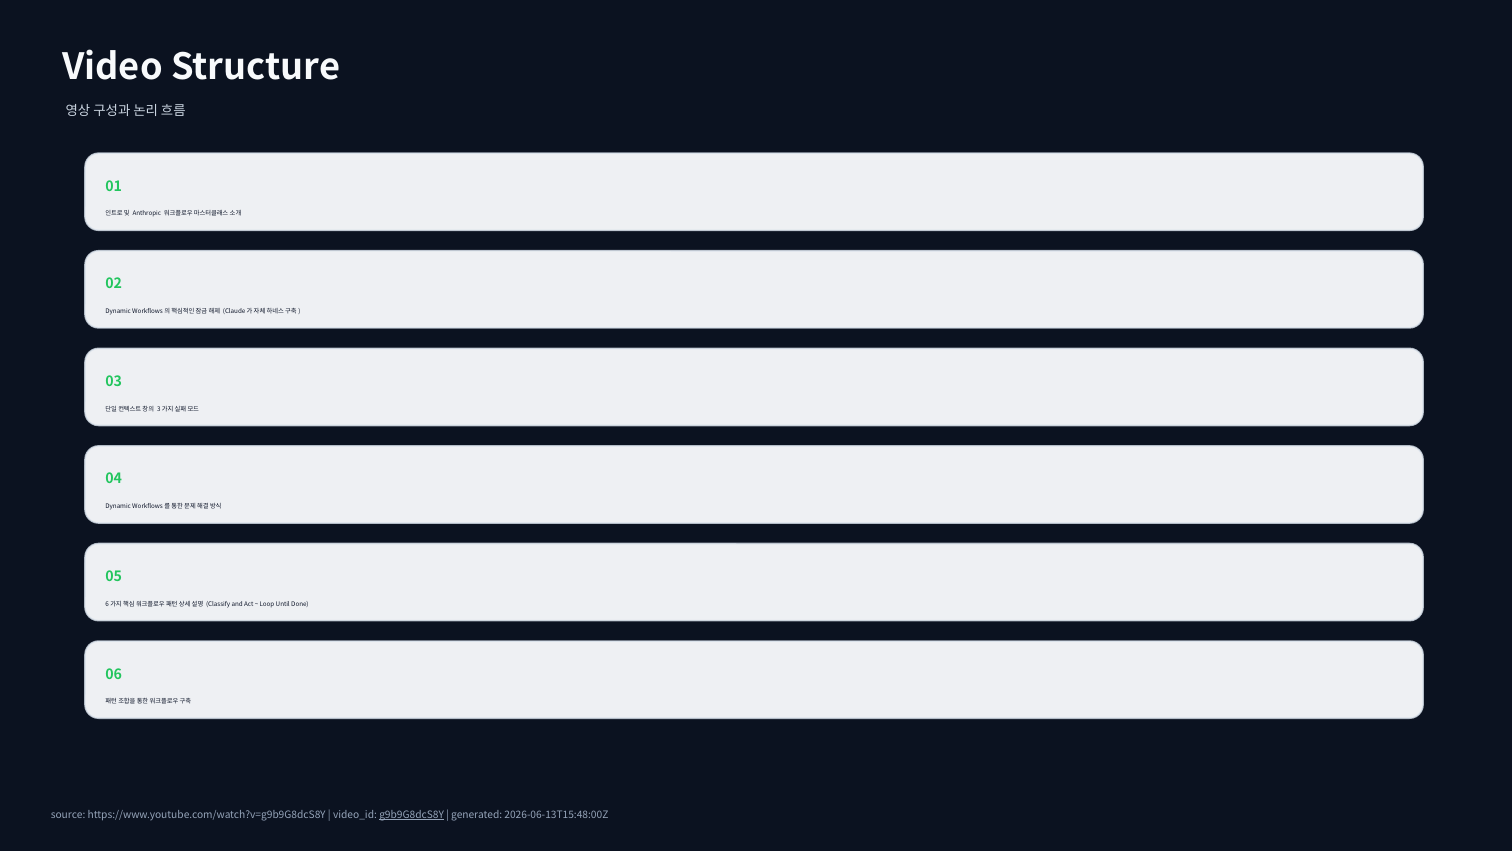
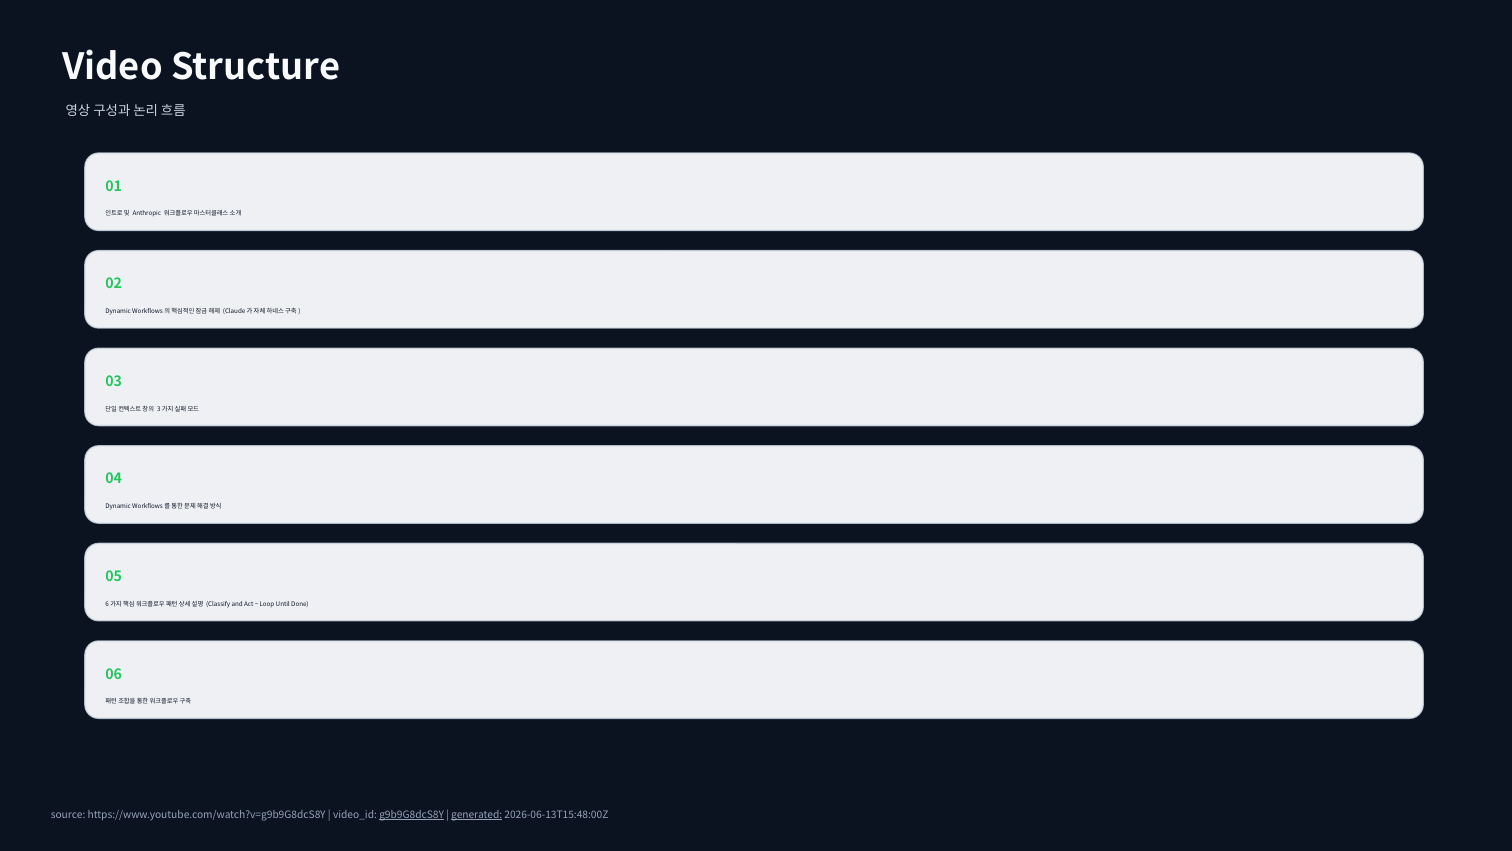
generated underline: none -> present
